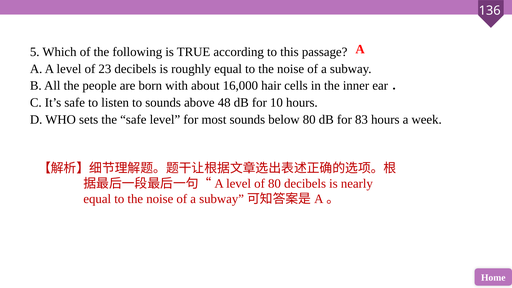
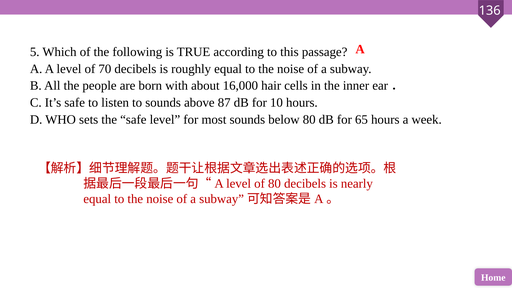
23: 23 -> 70
48: 48 -> 87
83: 83 -> 65
